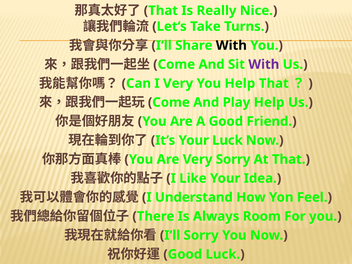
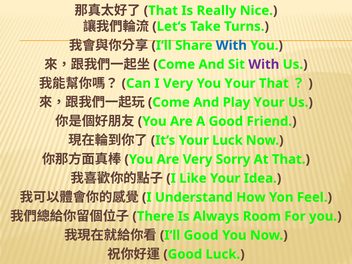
With at (231, 45) colour: black -> blue
You Help: Help -> Your
Play Help: Help -> Your
Sorry at (201, 235): Sorry -> Good
